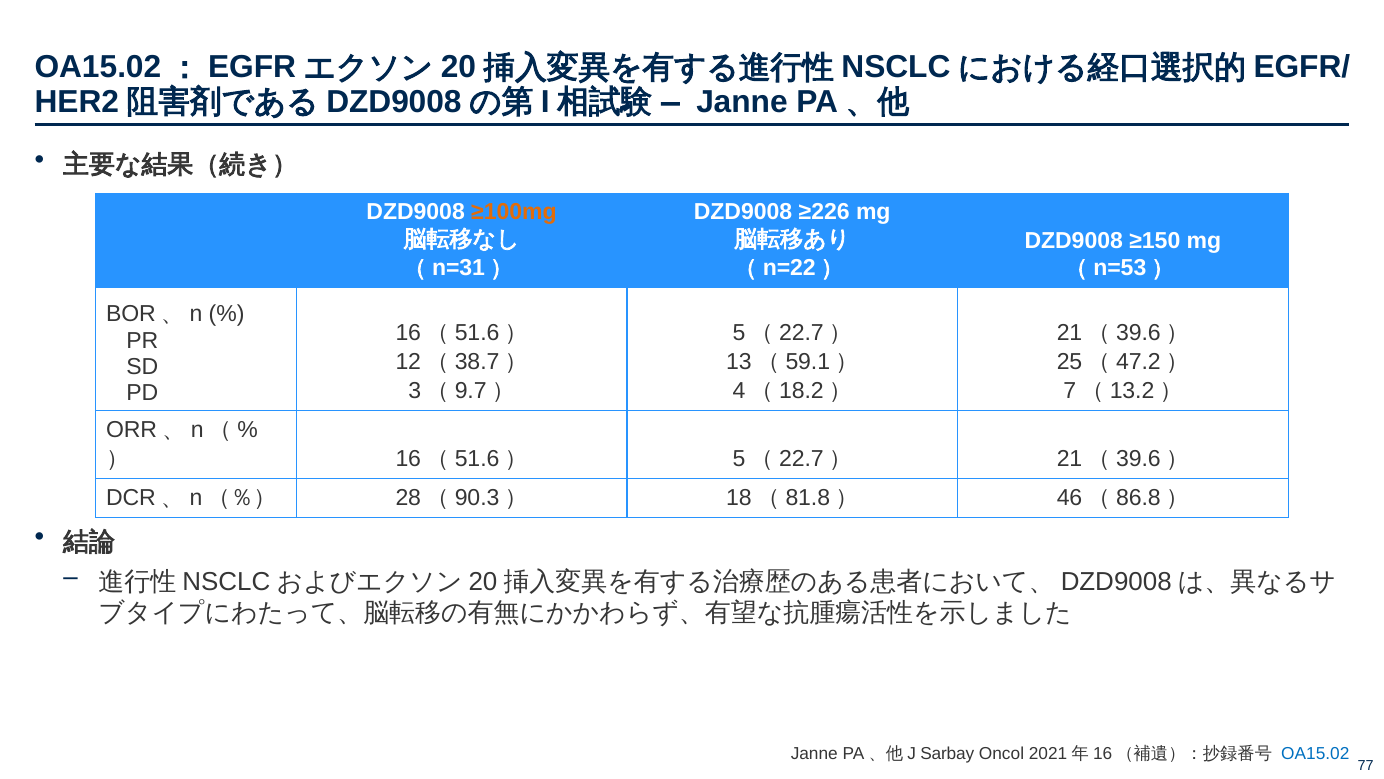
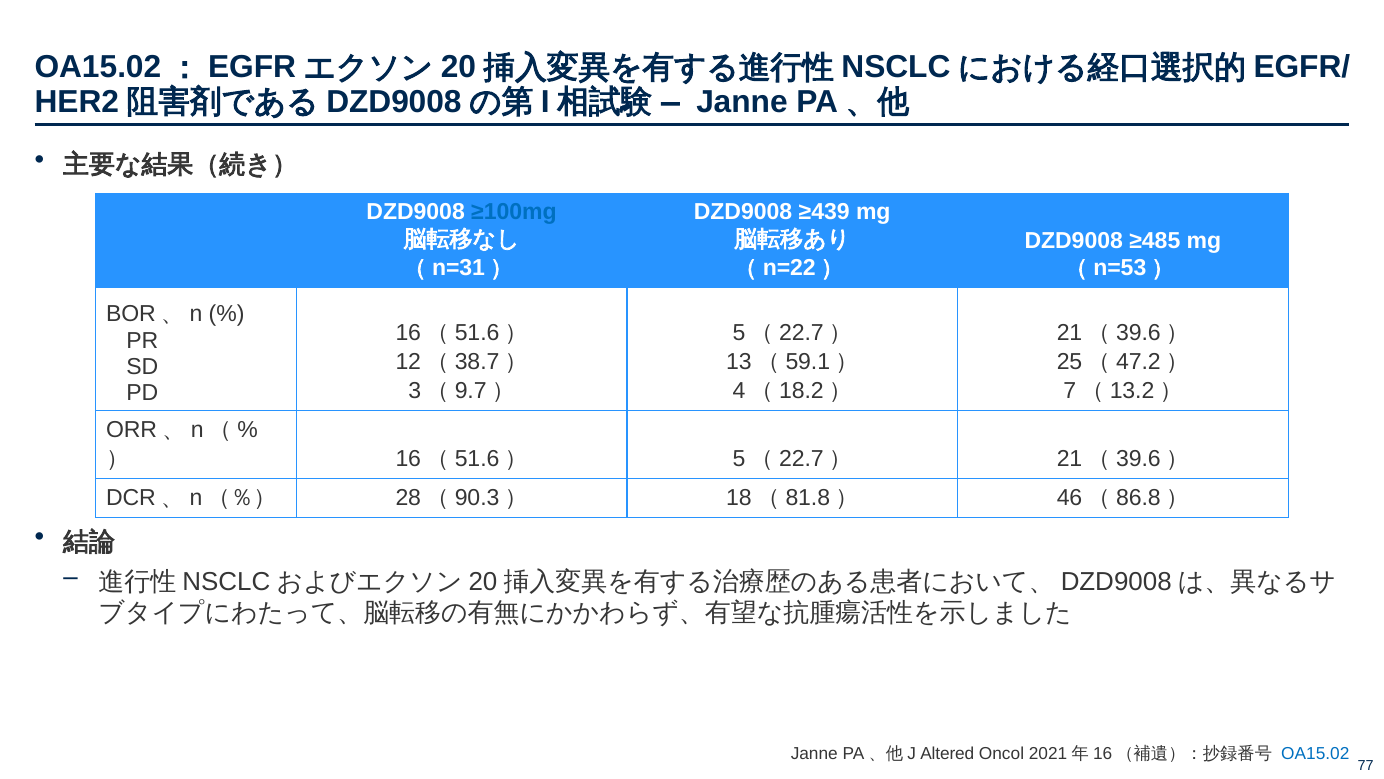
≥100mg colour: orange -> blue
≥226: ≥226 -> ≥439
≥150: ≥150 -> ≥485
Sarbay: Sarbay -> Altered
